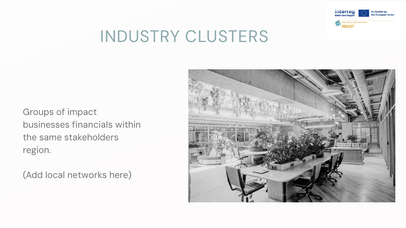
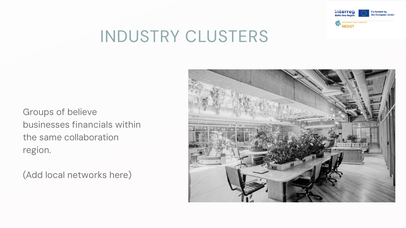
impact: impact -> believe
stakeholders: stakeholders -> collaboration
